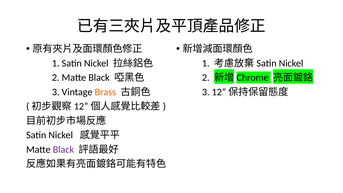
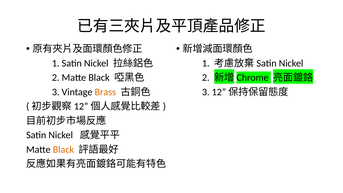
Black at (63, 149) colour: purple -> orange
